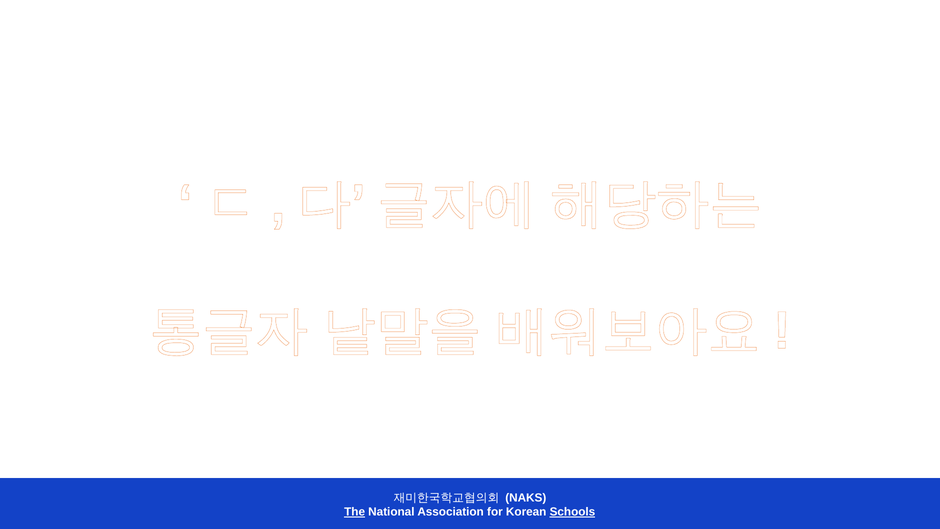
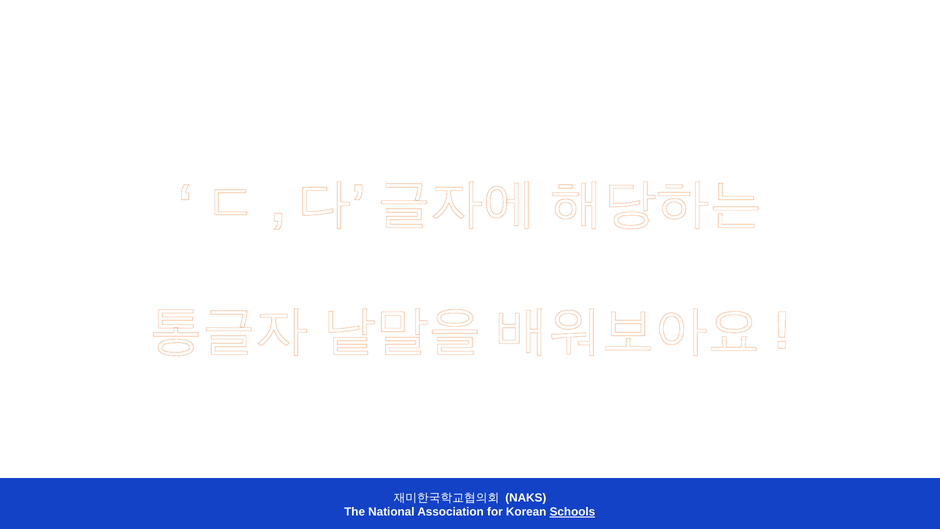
The underline: present -> none
